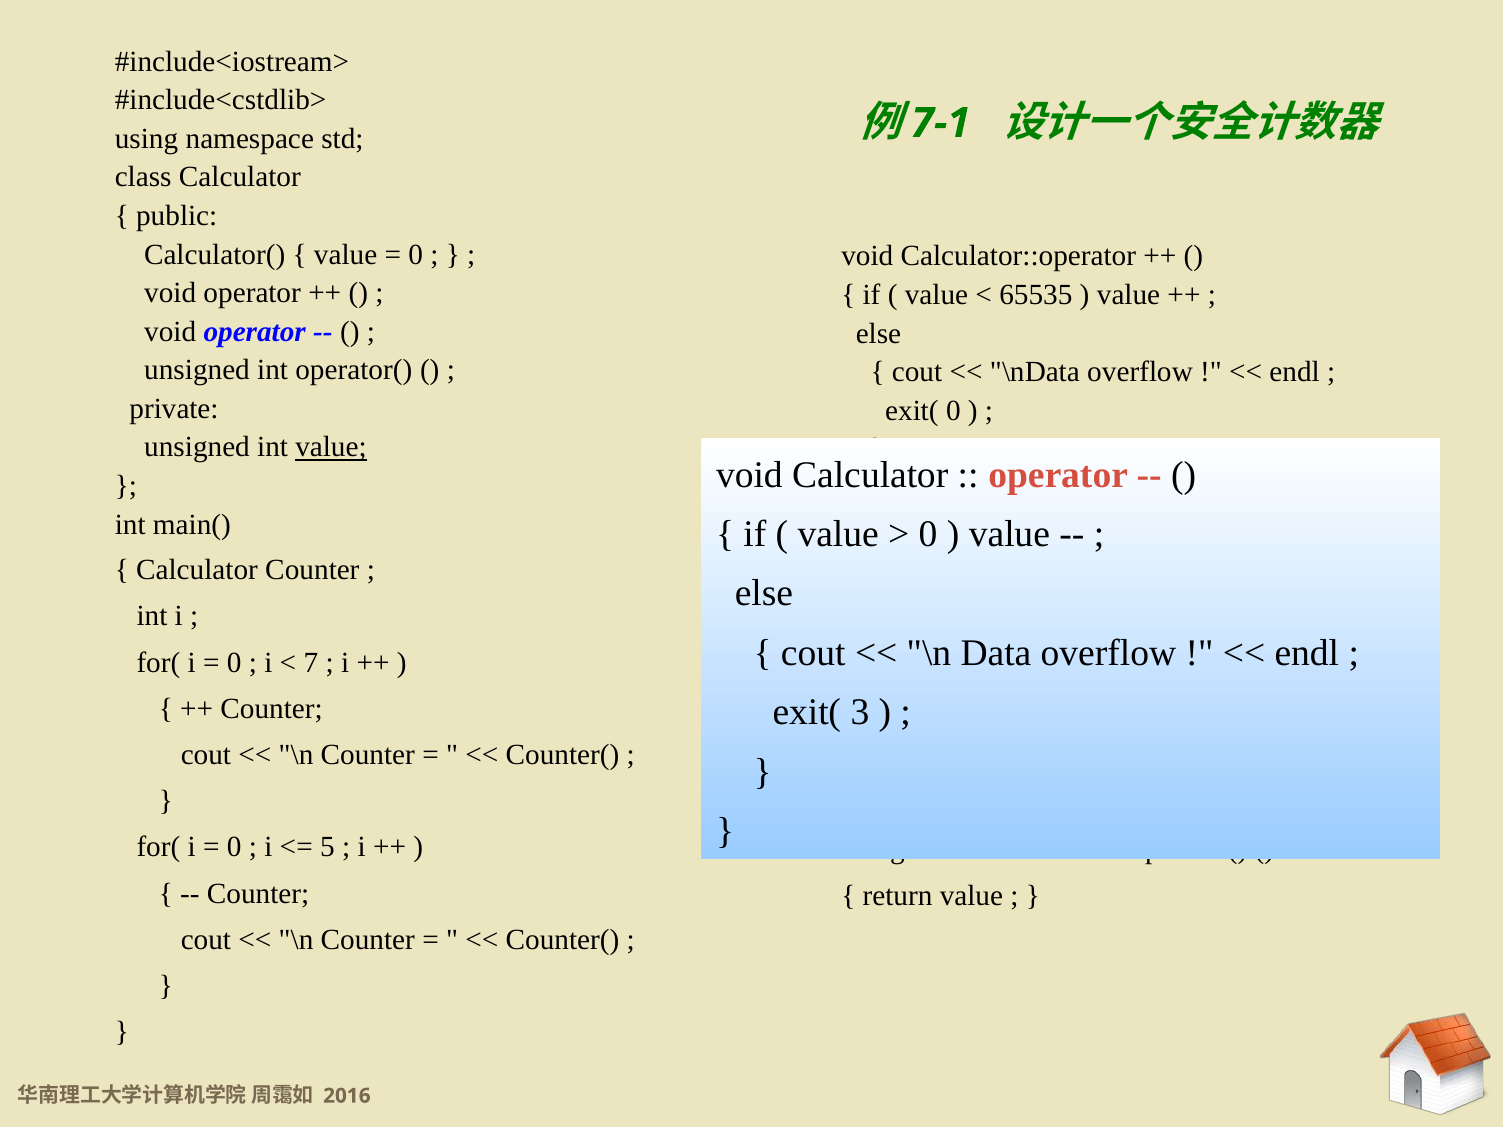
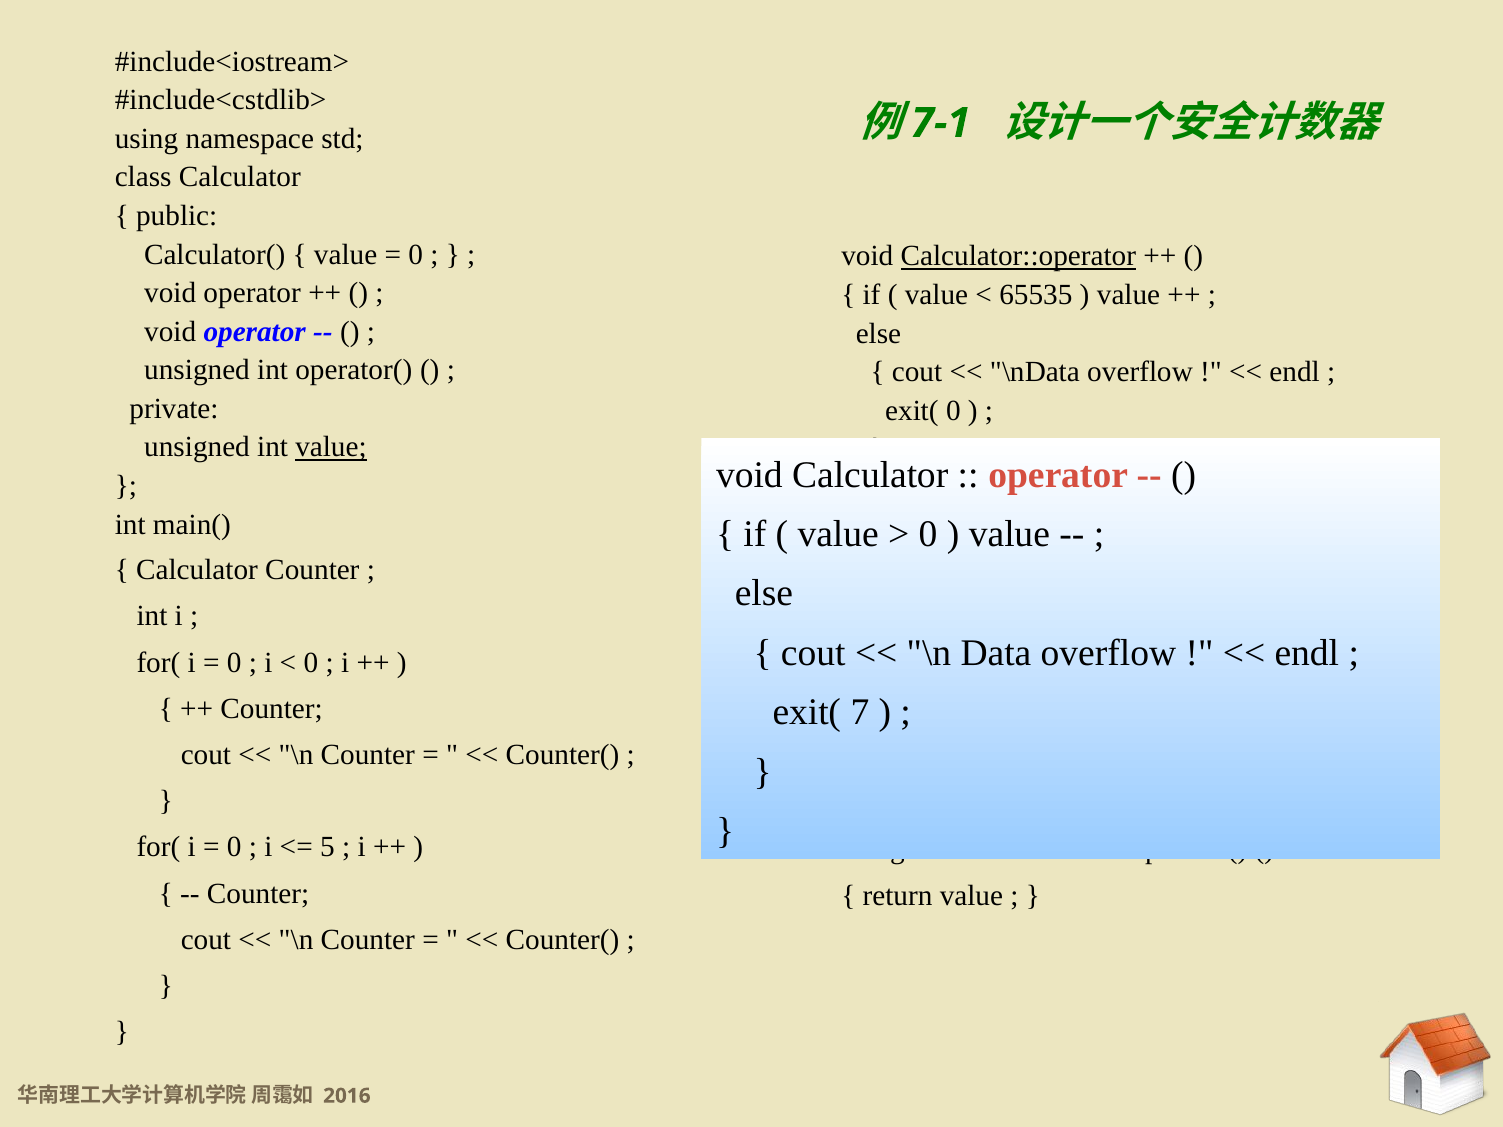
Calculator::operator at (1018, 256) underline: none -> present
7 at (311, 663): 7 -> 0
3: 3 -> 7
